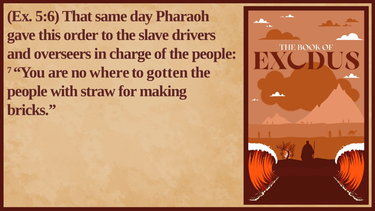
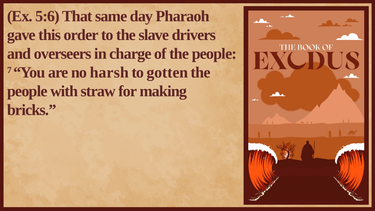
where: where -> harsh
